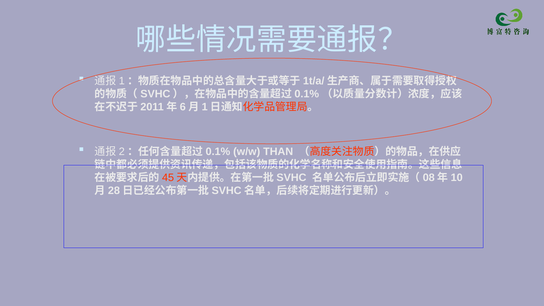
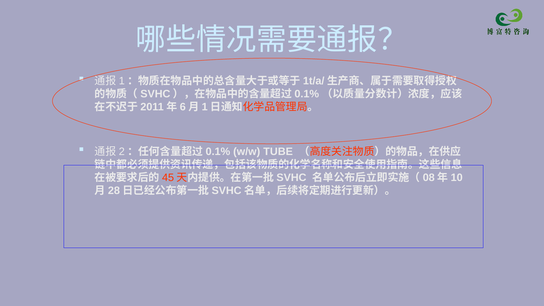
THAN: THAN -> TUBE
